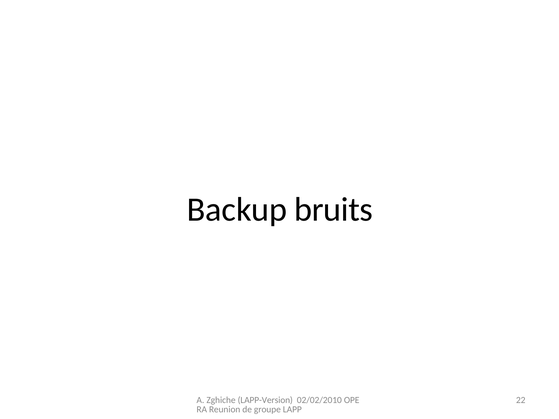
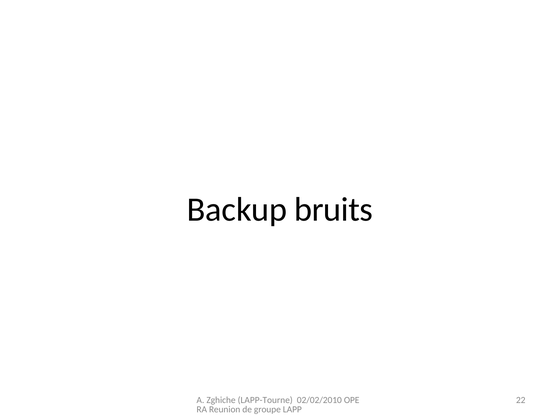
LAPP-Version: LAPP-Version -> LAPP-Tourne
